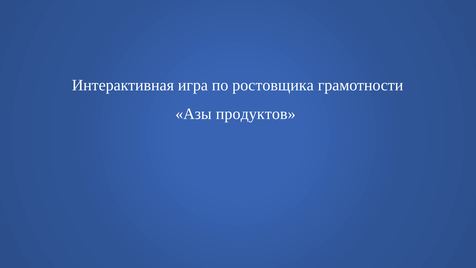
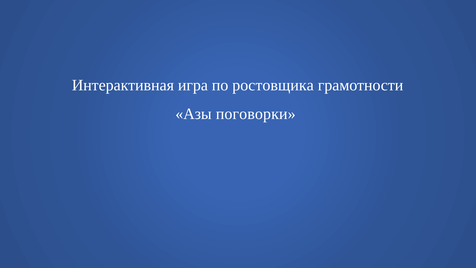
продуктов: продуктов -> поговорки
